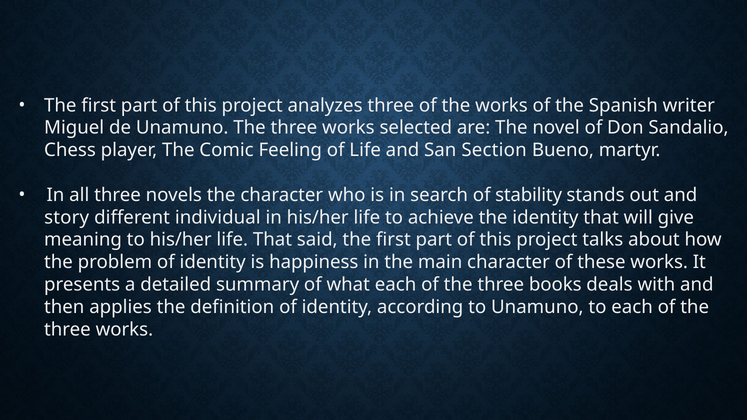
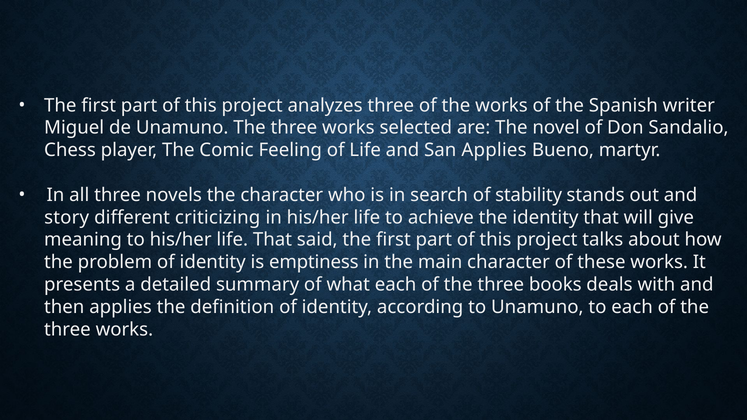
San Section: Section -> Applies
individual: individual -> criticizing
happiness: happiness -> emptiness
